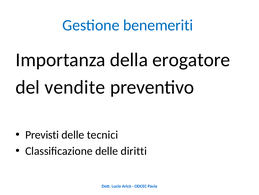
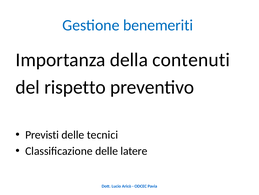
erogatore: erogatore -> contenuti
vendite: vendite -> rispetto
diritti: diritti -> latere
